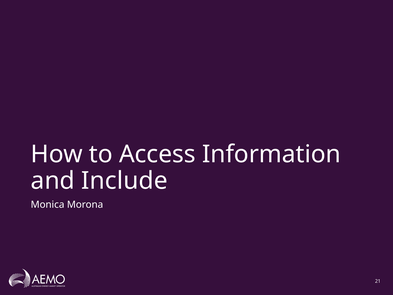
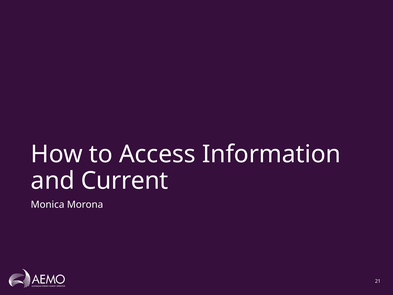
Include: Include -> Current
